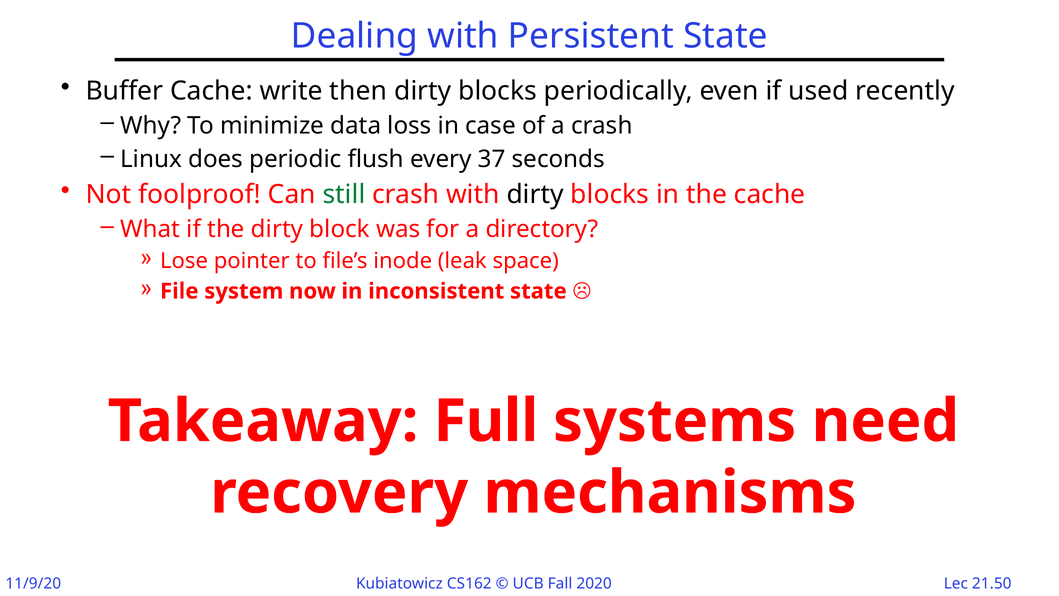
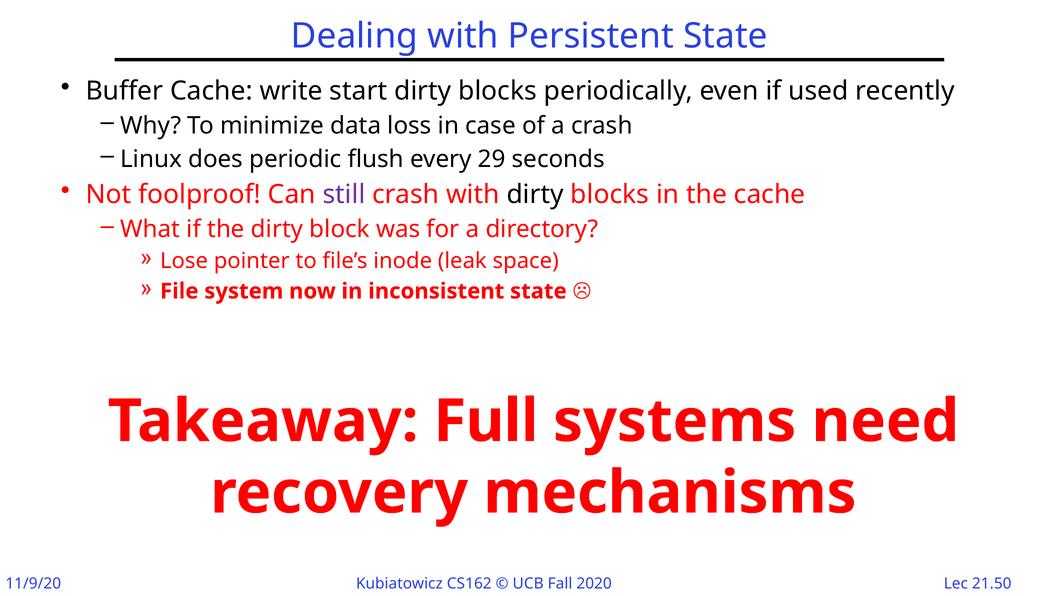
then: then -> start
37: 37 -> 29
still colour: green -> purple
